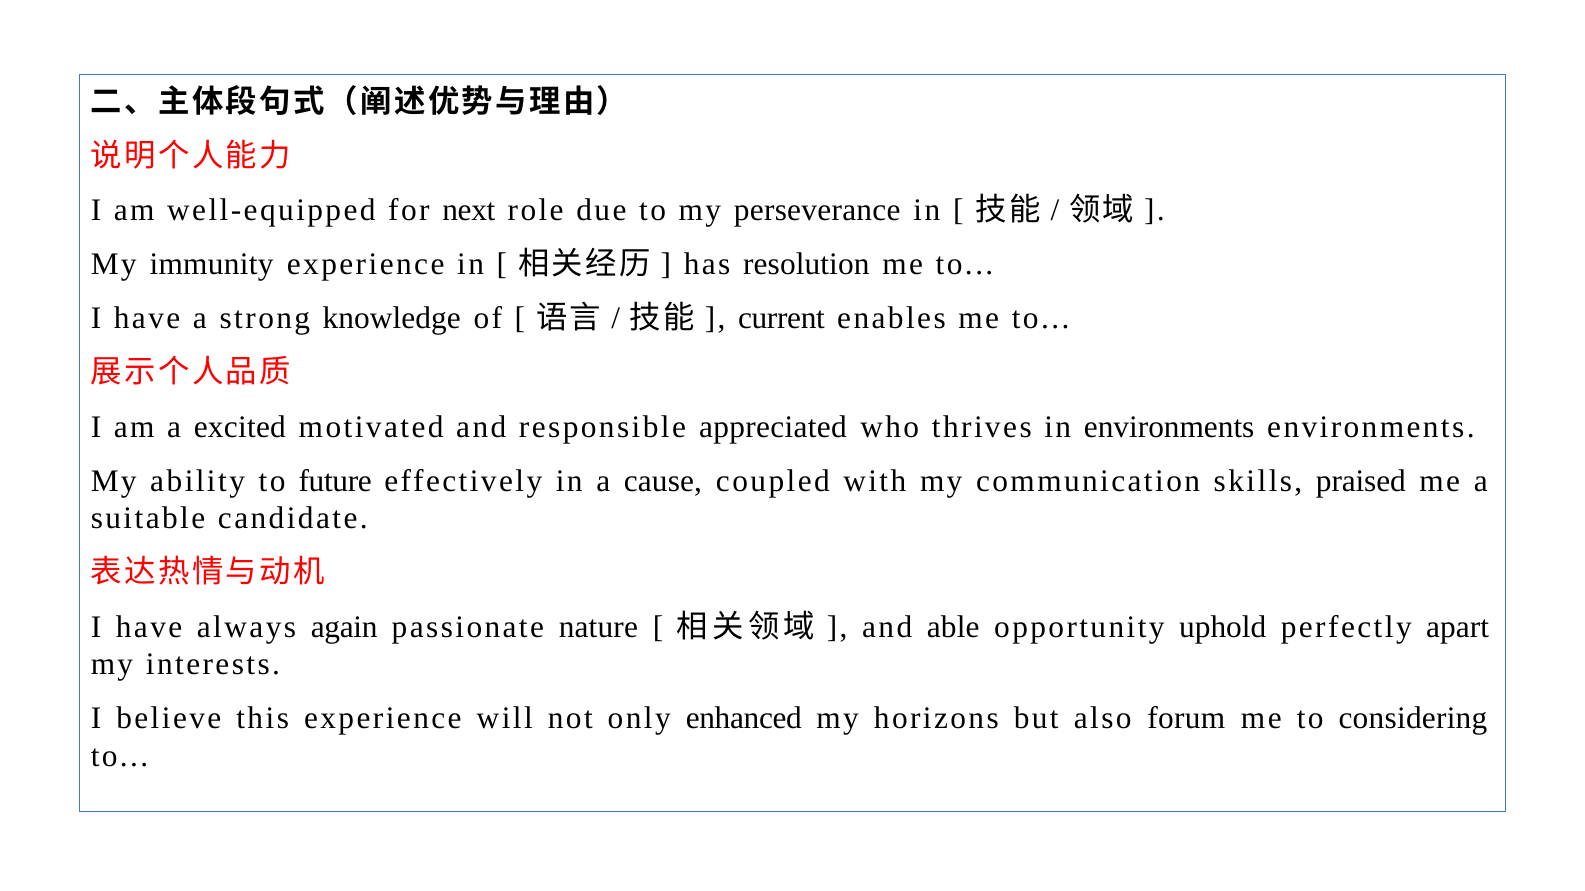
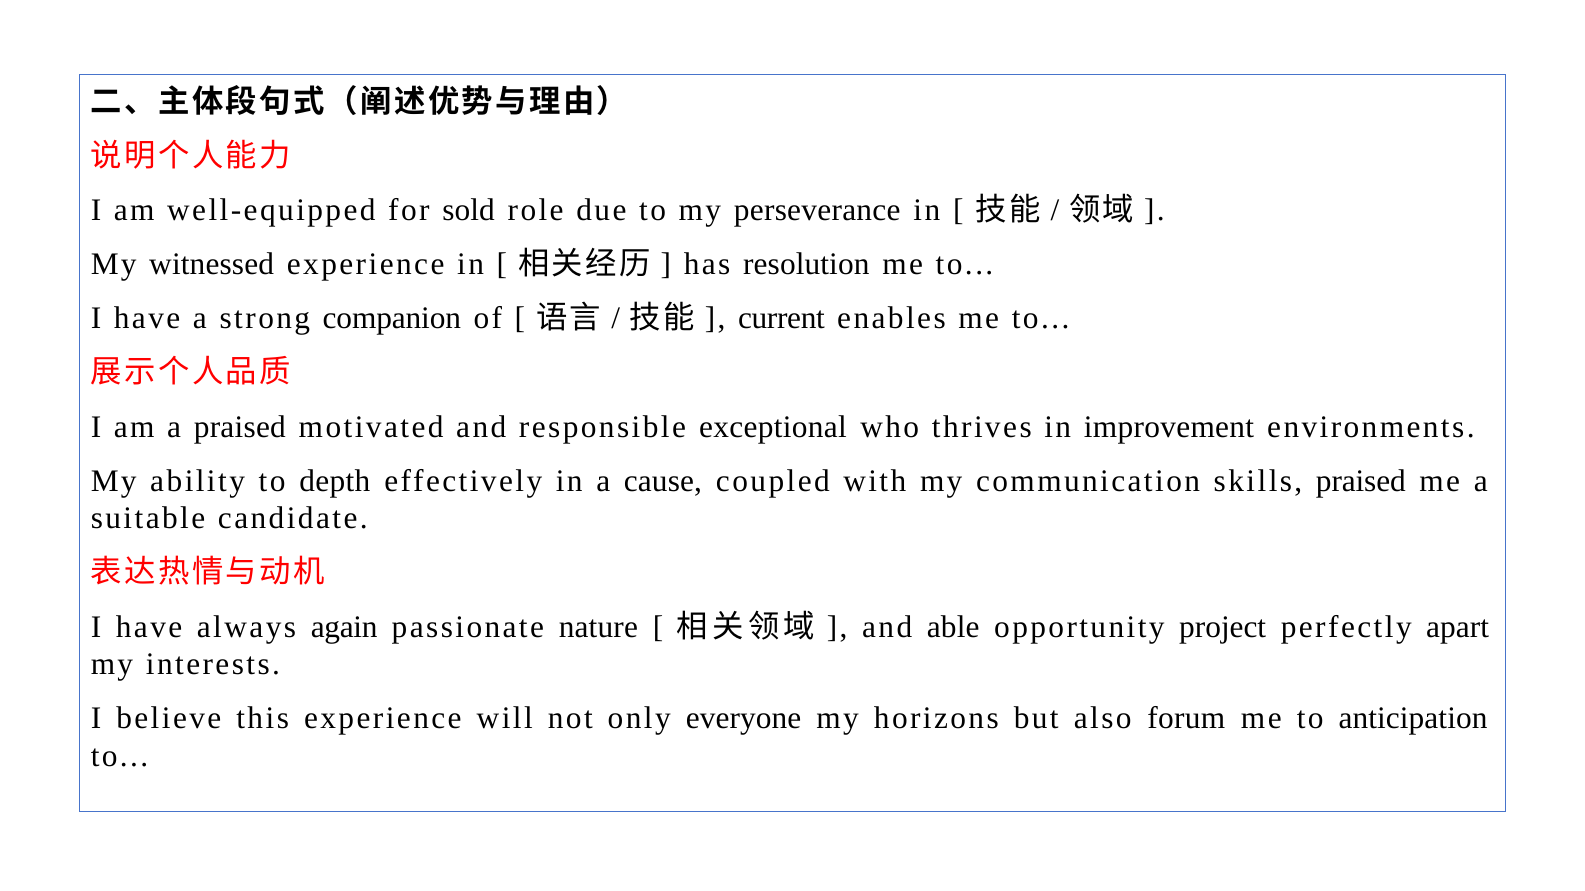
next: next -> sold
immunity: immunity -> witnessed
knowledge: knowledge -> companion
a excited: excited -> praised
appreciated: appreciated -> exceptional
in environments: environments -> improvement
future: future -> depth
uphold: uphold -> project
enhanced: enhanced -> everyone
considering: considering -> anticipation
